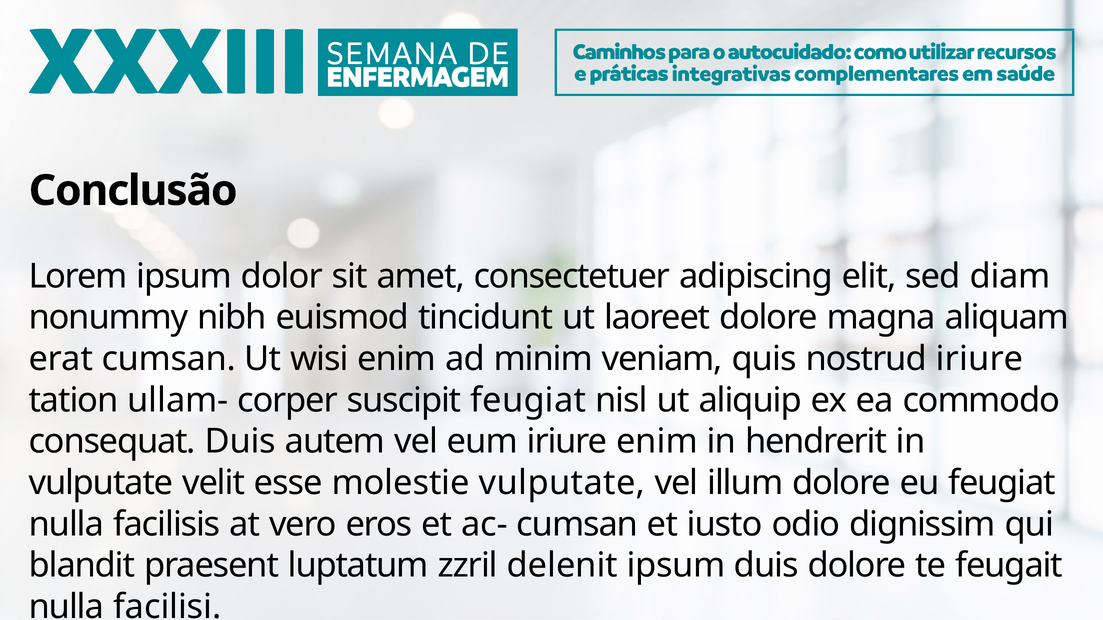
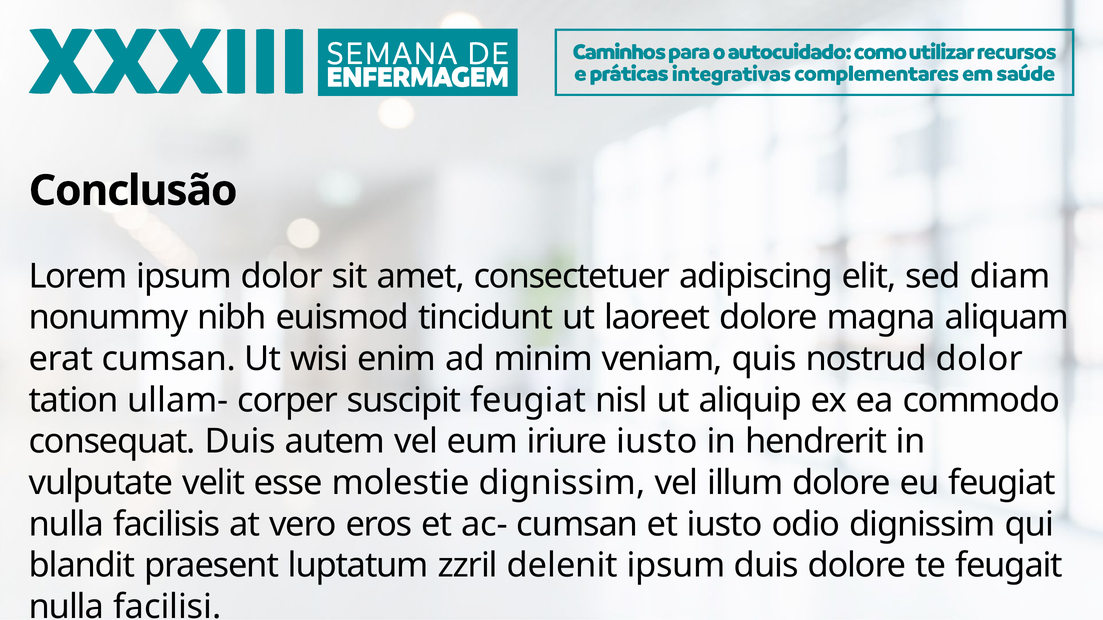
nostrud iriure: iriure -> dolor
iriure enim: enim -> iusto
molestie vulputate: vulputate -> dignissim
